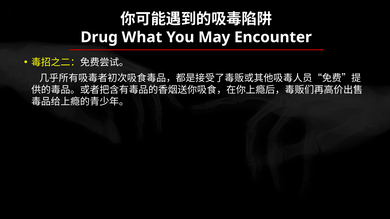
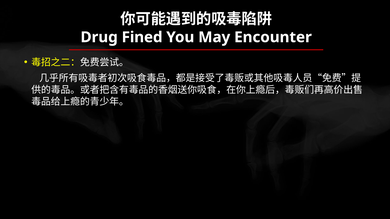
What: What -> Fined
